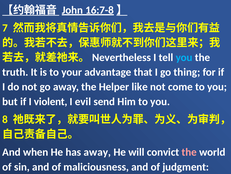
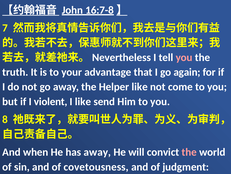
you at (184, 57) colour: light blue -> pink
thing: thing -> again
I evil: evil -> like
maliciousness: maliciousness -> covetousness
